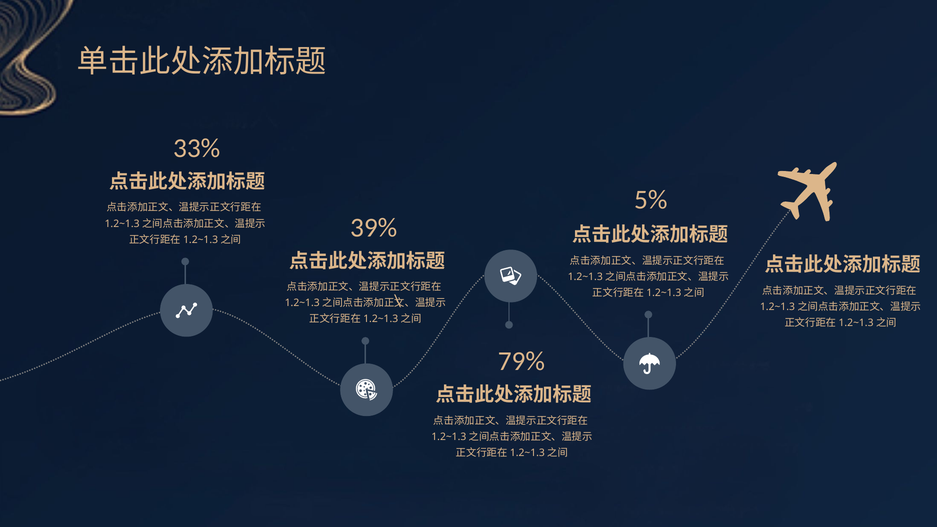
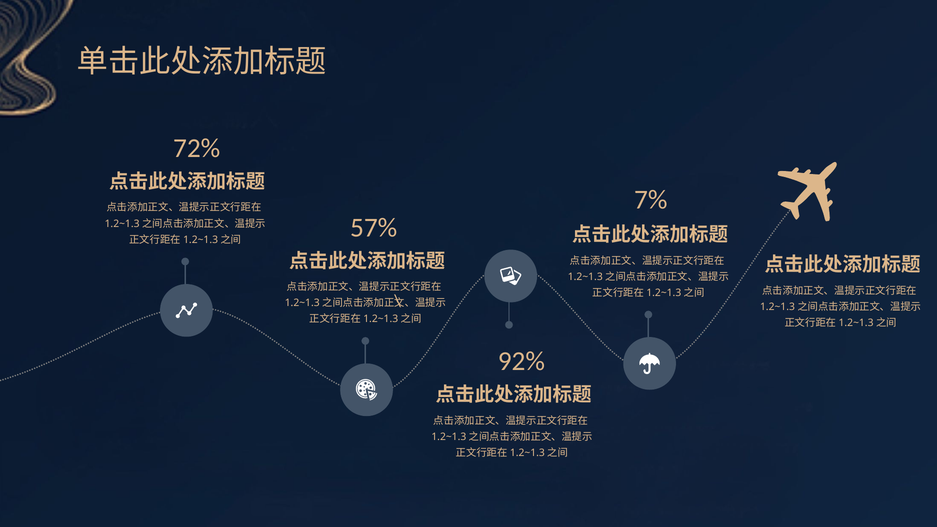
33%: 33% -> 72%
5%: 5% -> 7%
39%: 39% -> 57%
79%: 79% -> 92%
